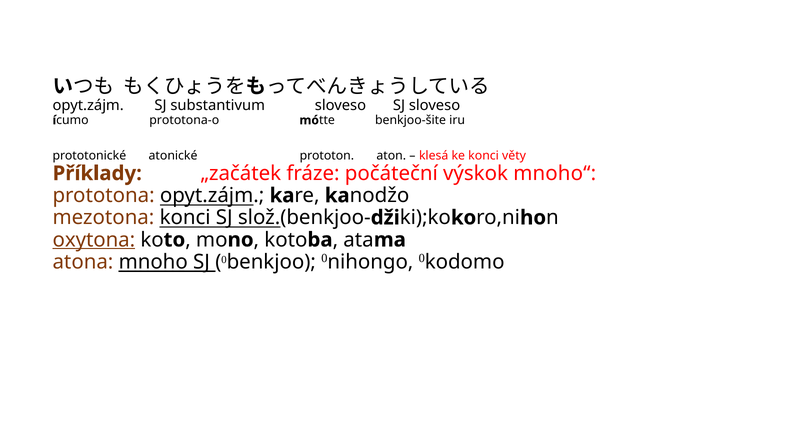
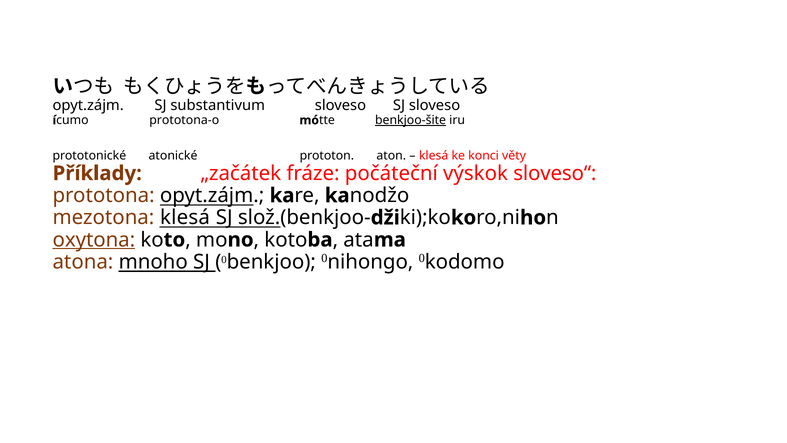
benkjoo-šite underline: none -> present
mnoho“: mnoho“ -> sloveso“
mezotona konci: konci -> klesá
